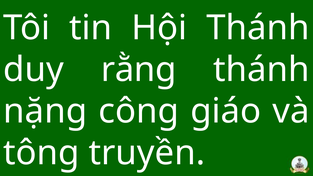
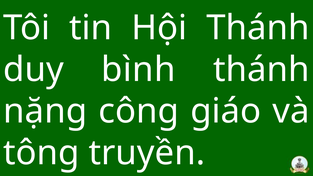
rằng: rằng -> bình
